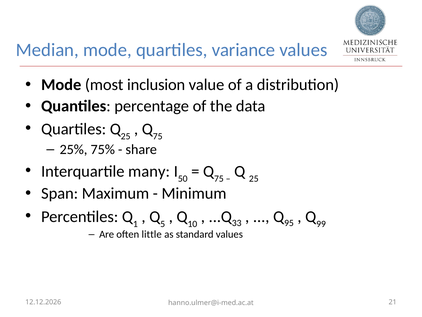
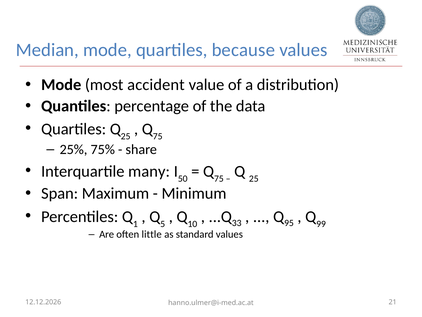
variance: variance -> because
inclusion: inclusion -> accident
